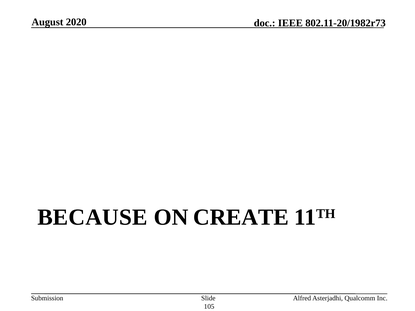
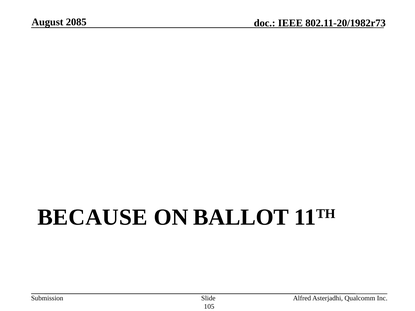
2020: 2020 -> 2085
CREATE: CREATE -> BALLOT
